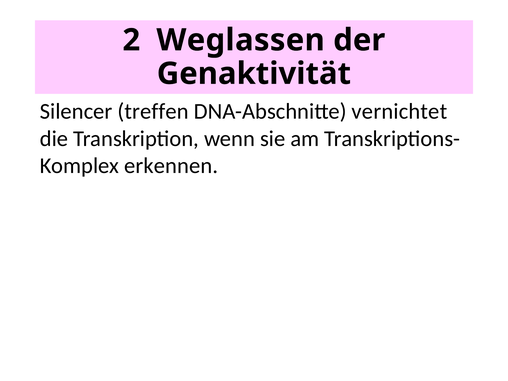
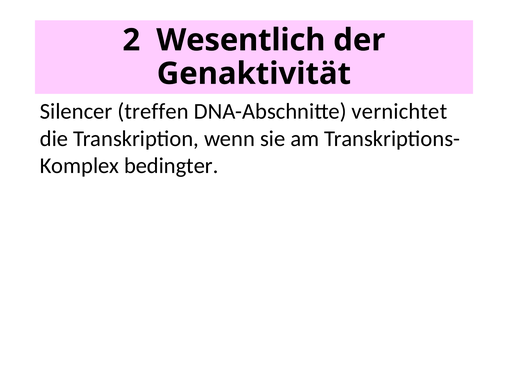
Weglassen: Weglassen -> Wesentlich
erkennen: erkennen -> bedingter
